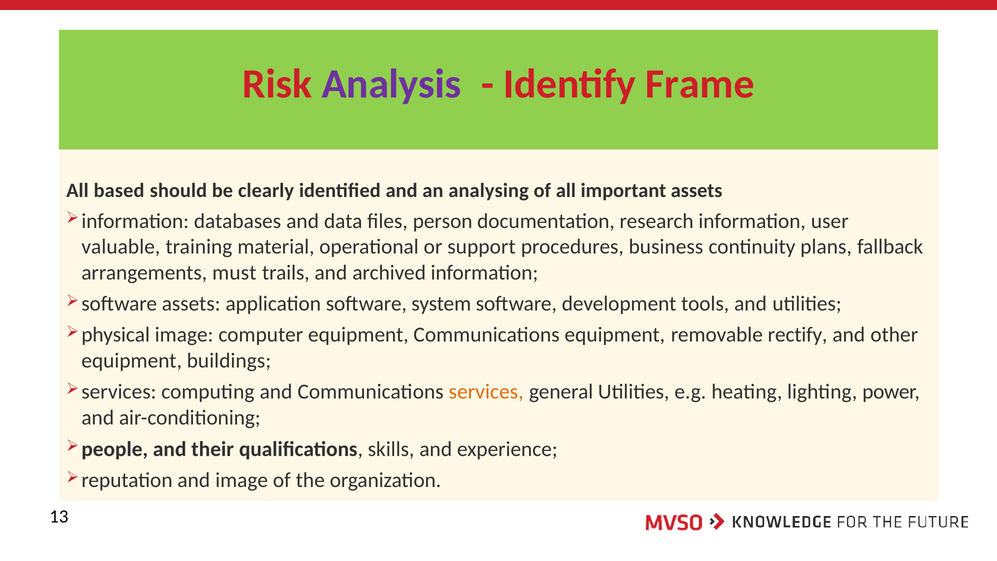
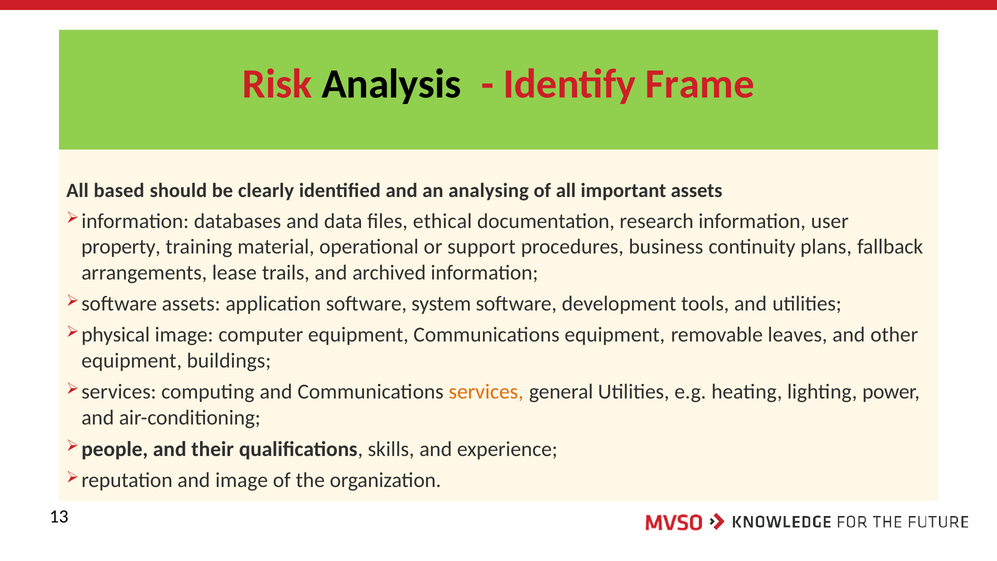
Analysis colour: purple -> black
person: person -> ethical
valuable: valuable -> property
must: must -> lease
rectify: rectify -> leaves
